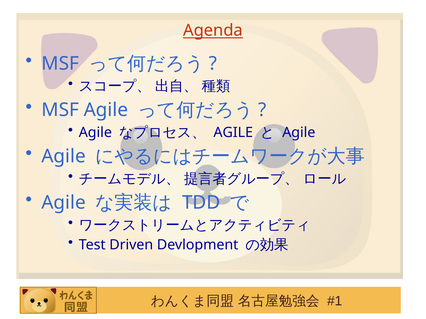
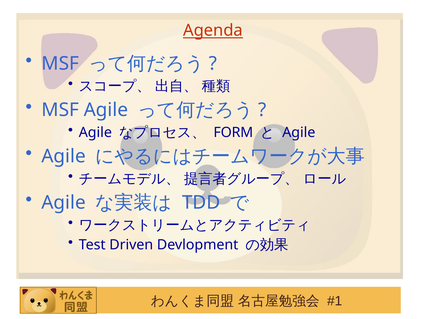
AGILE at (233, 133): AGILE -> FORM
